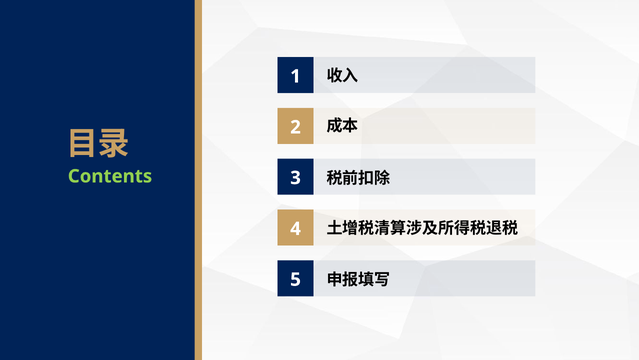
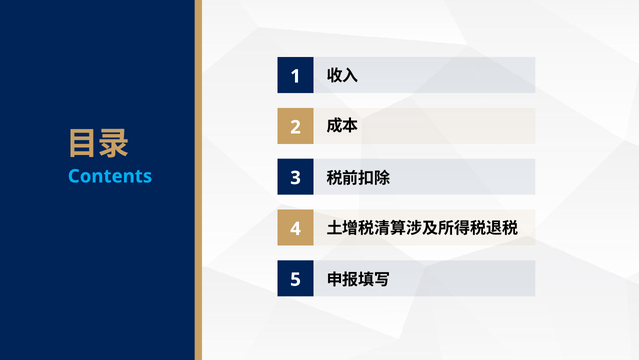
Contents colour: light green -> light blue
